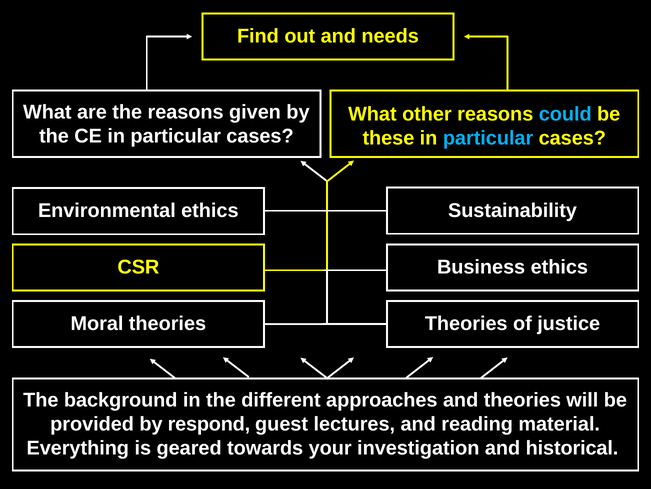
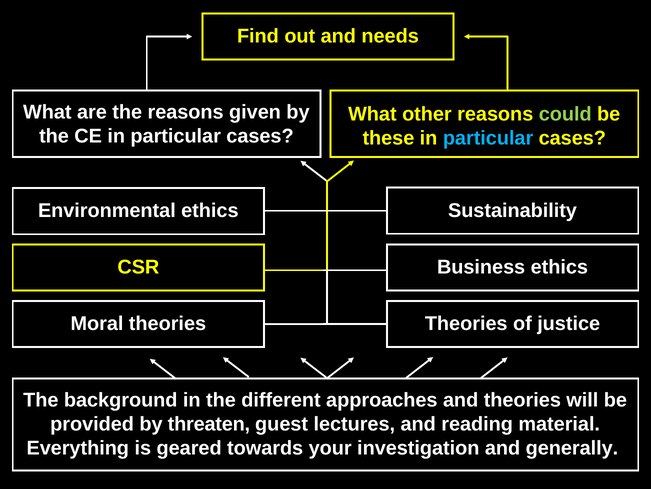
could colour: light blue -> light green
respond: respond -> threaten
historical: historical -> generally
